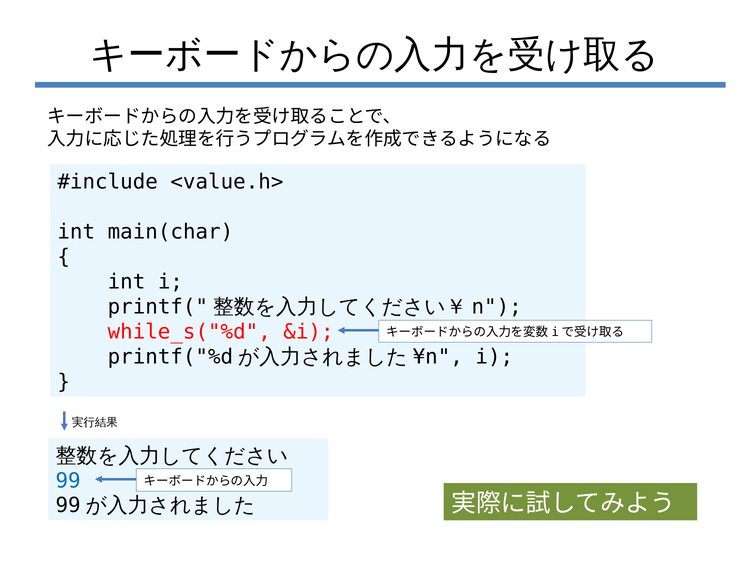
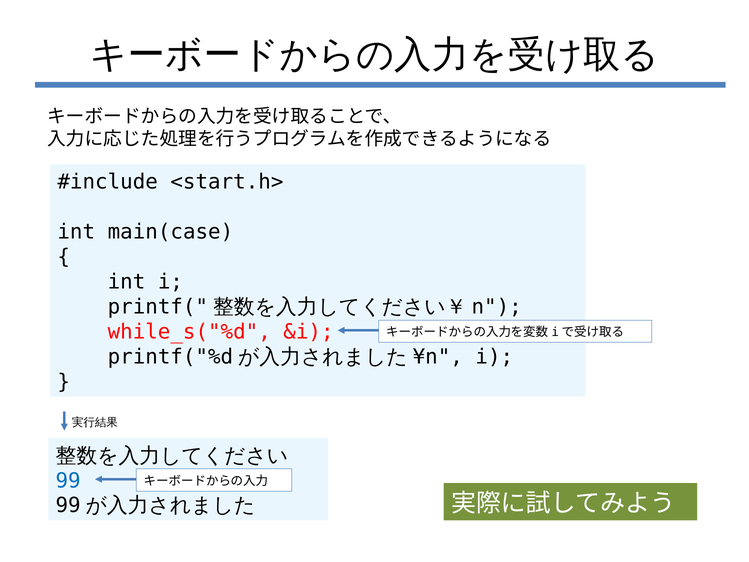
<value.h>: <value.h> -> <start.h>
main(char: main(char -> main(case
